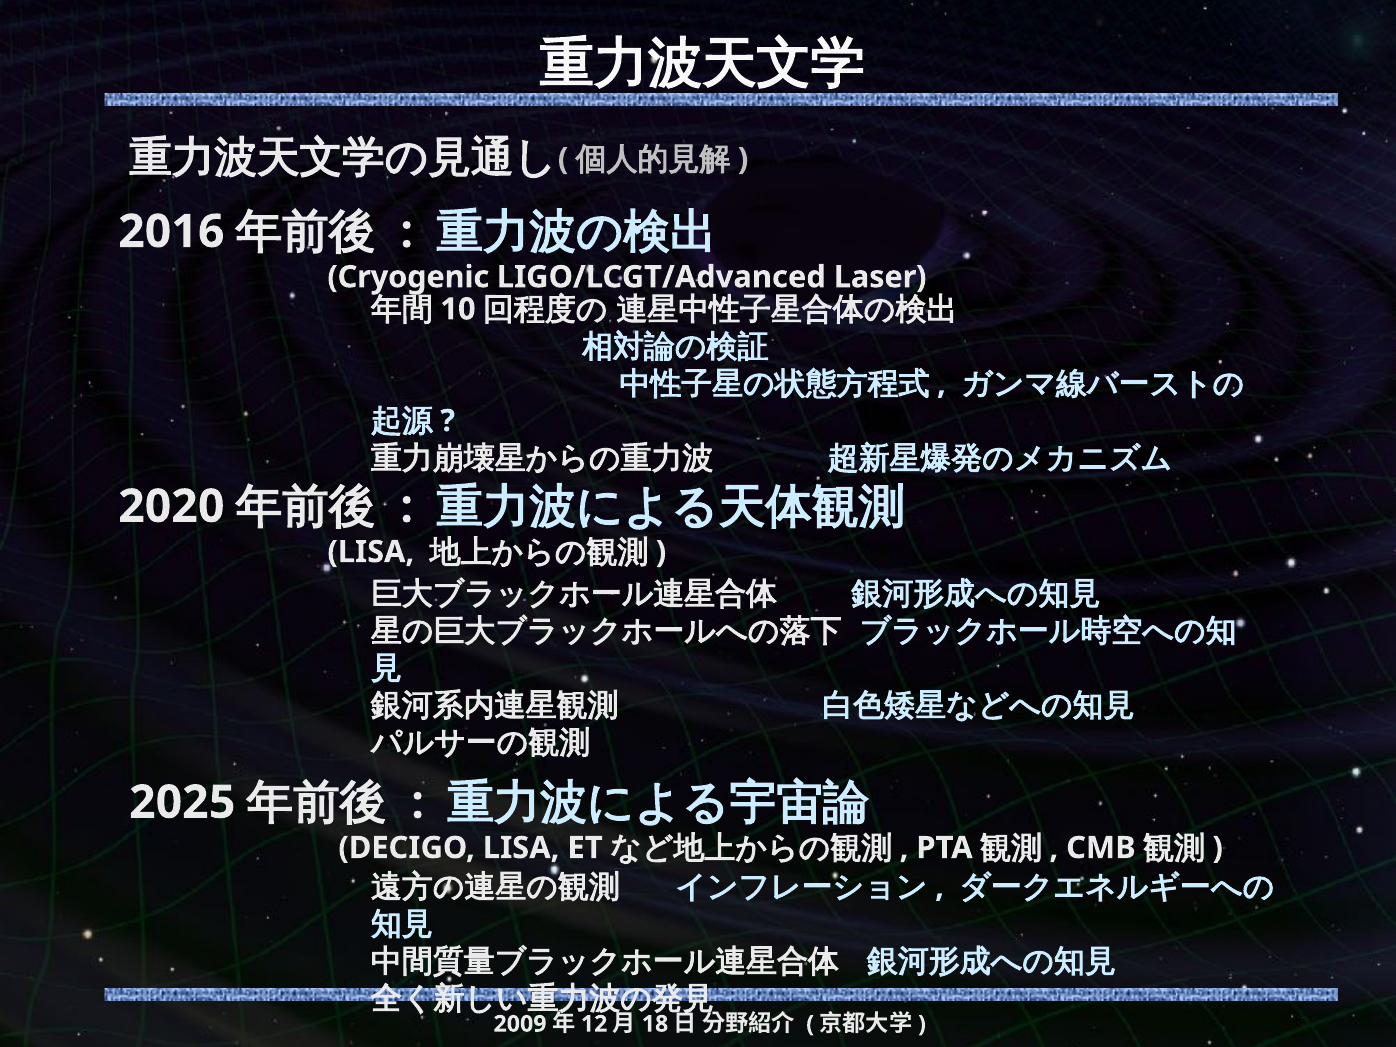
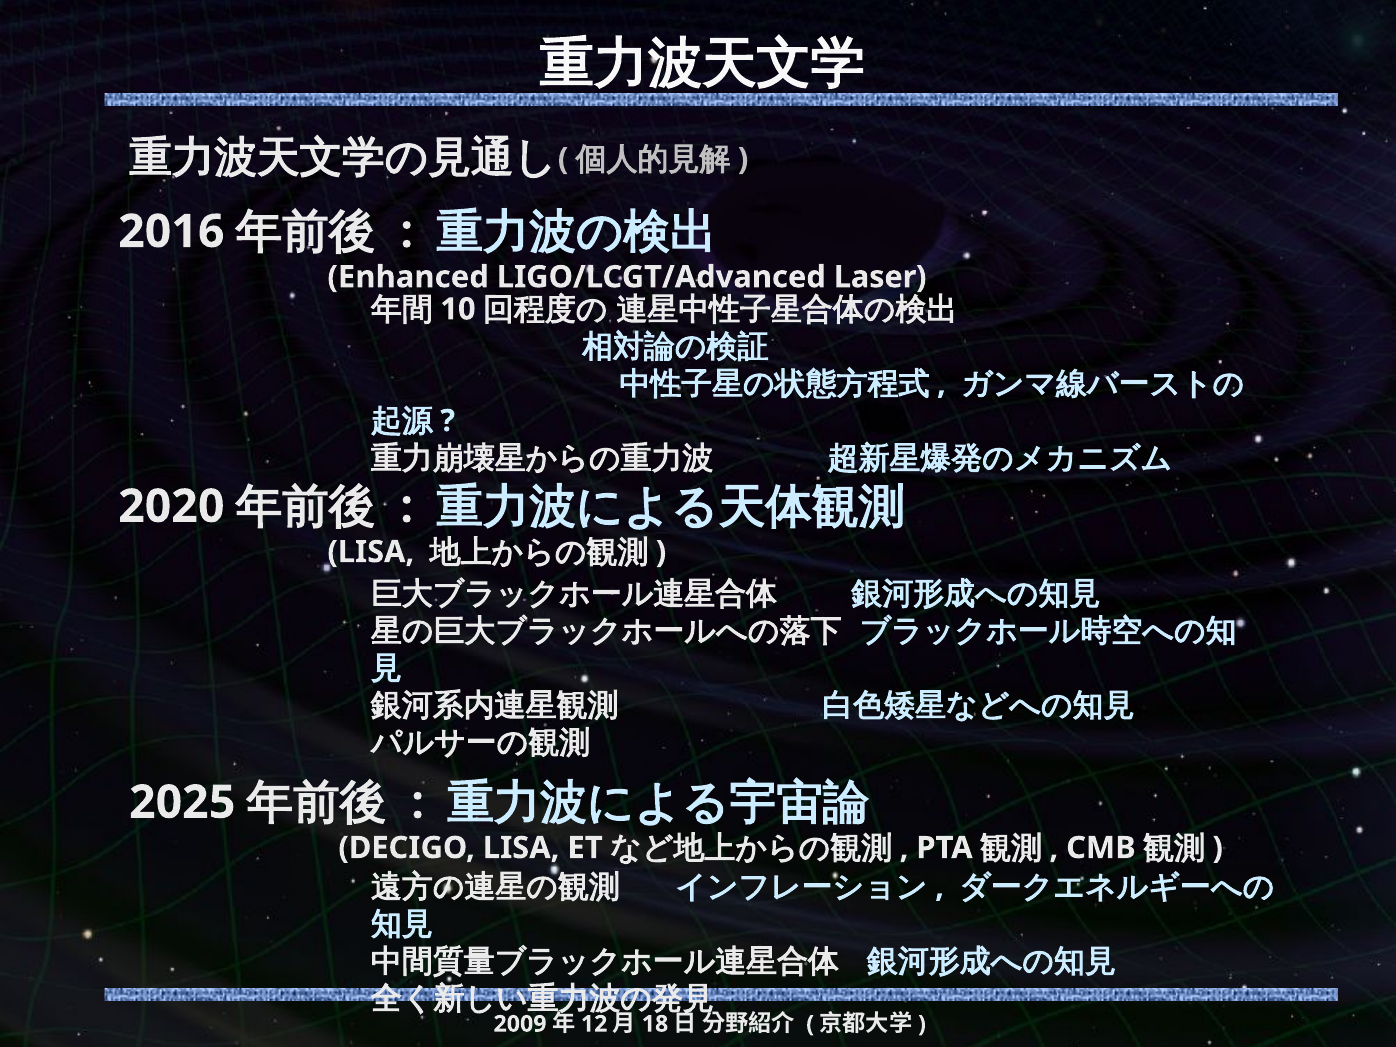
Cryogenic: Cryogenic -> Enhanced
